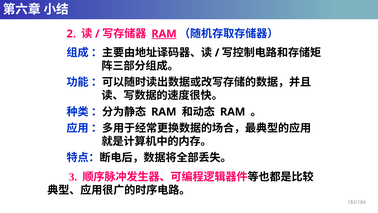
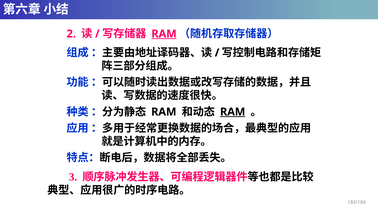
RAM at (233, 112) underline: none -> present
